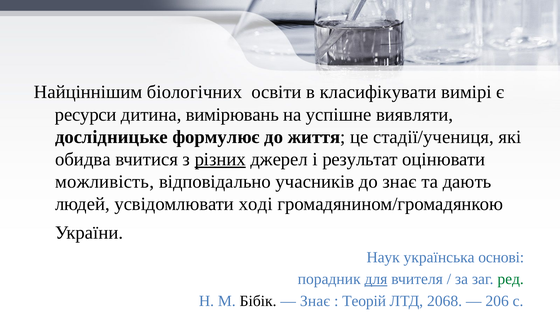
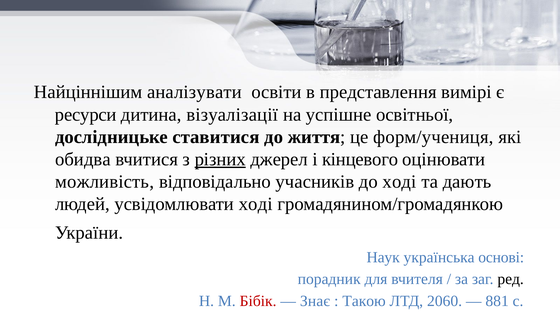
біологічних: біологічних -> аналізувати
класифікувати: класифікувати -> представлення
вимірювань: вимірювань -> візуалізації
виявляти: виявляти -> освітньої
формулює: формулює -> ставитися
стадії/учениця: стадії/учениця -> форм/учениця
результат: результат -> кінцевого
до знає: знає -> ході
для underline: present -> none
ред colour: green -> black
Бібік colour: black -> red
Теорій: Теорій -> Такою
2068: 2068 -> 2060
206: 206 -> 881
